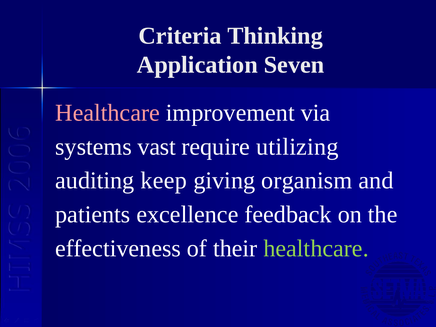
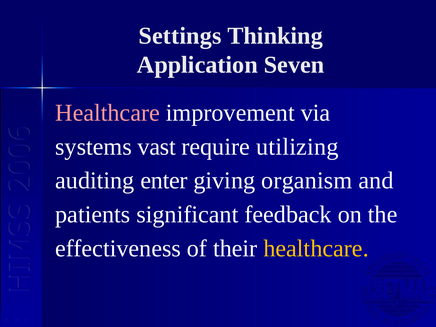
Criteria: Criteria -> Settings
keep: keep -> enter
excellence: excellence -> significant
healthcare at (316, 248) colour: light green -> yellow
